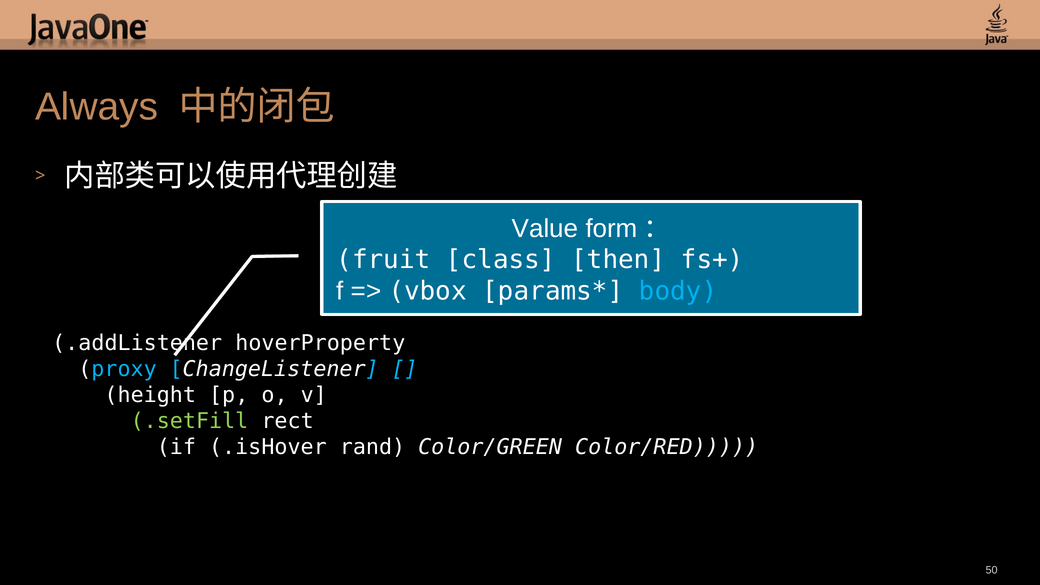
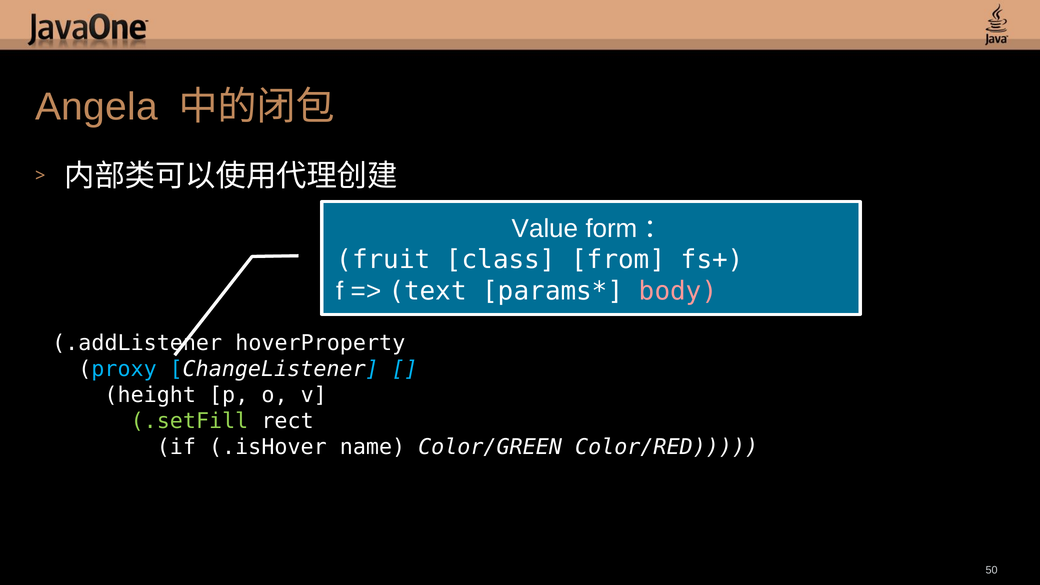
Always: Always -> Angela
then: then -> from
vbox: vbox -> text
body colour: light blue -> pink
rand: rand -> name
